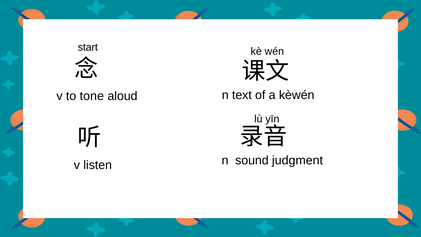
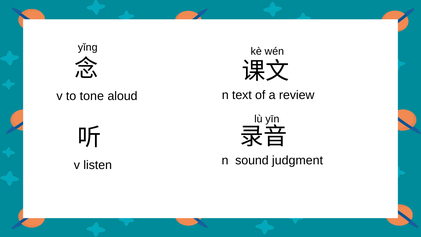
start: start -> yǐng
kèwén: kèwén -> review
